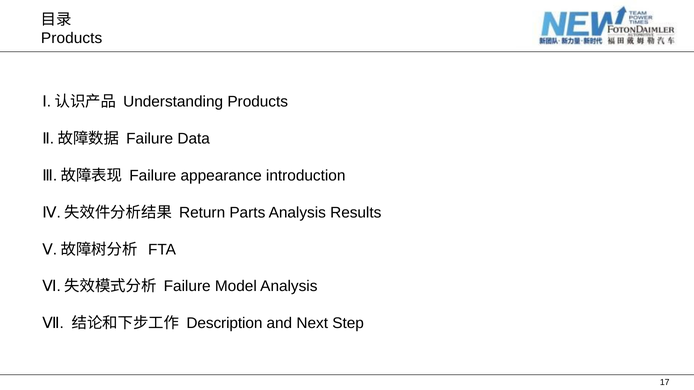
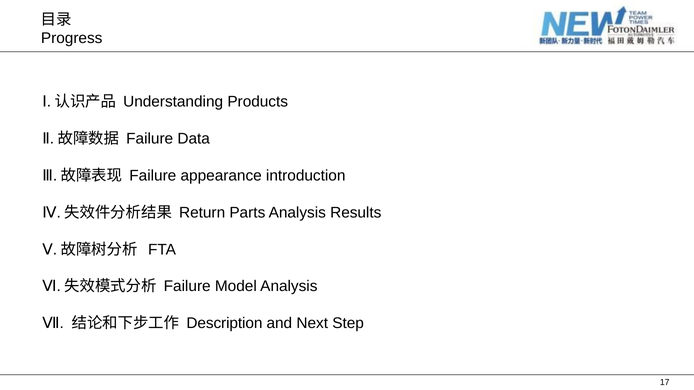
Products at (72, 38): Products -> Progress
